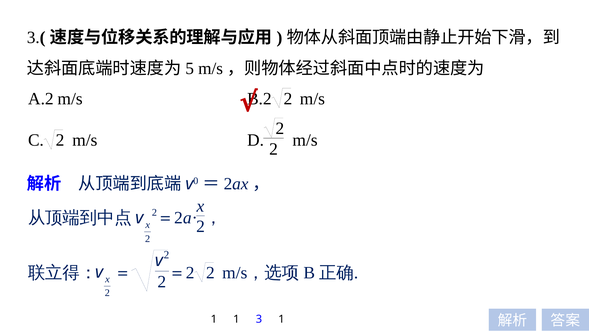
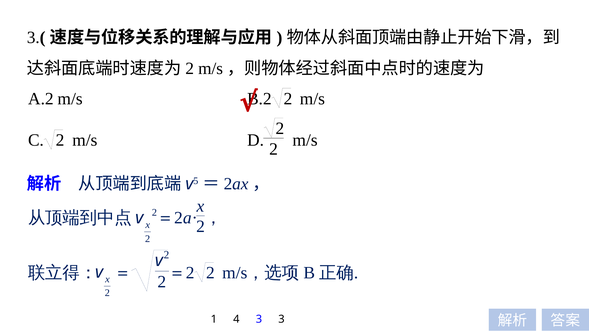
5 at (190, 69): 5 -> 2
0: 0 -> 5
1 1: 1 -> 4
3 1: 1 -> 3
